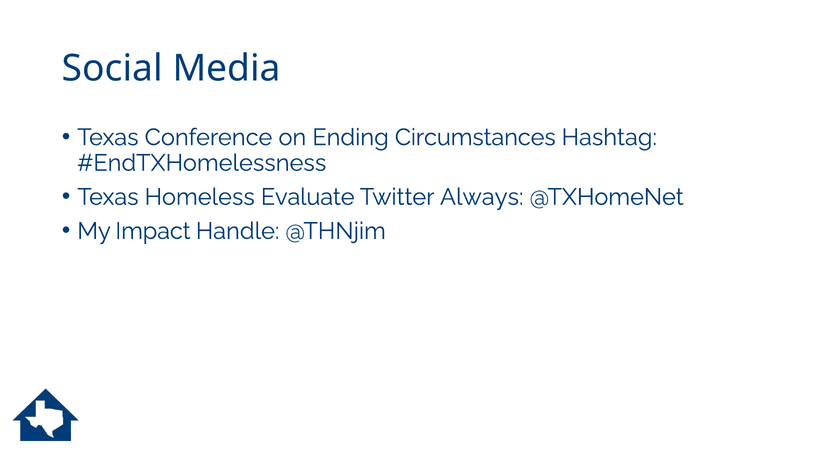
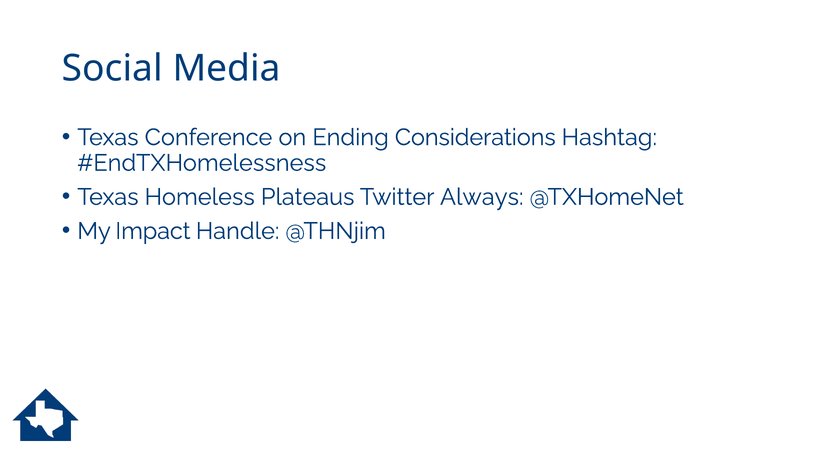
Circumstances: Circumstances -> Considerations
Evaluate: Evaluate -> Plateaus
